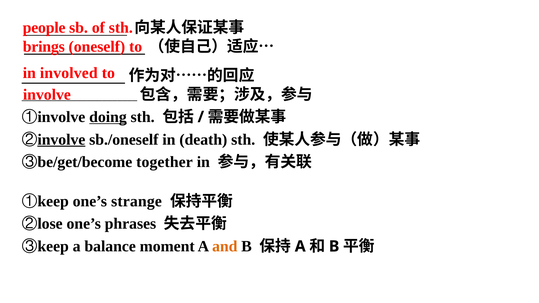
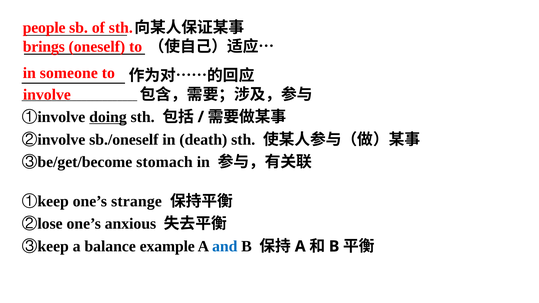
involved: involved -> someone
involve at (61, 140) underline: present -> none
together: together -> stomach
phrases: phrases -> anxious
moment: moment -> example
and colour: orange -> blue
